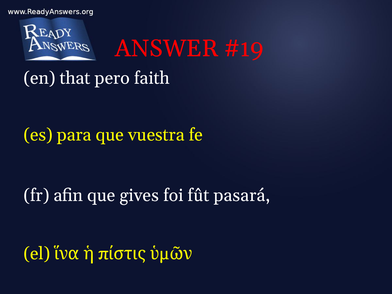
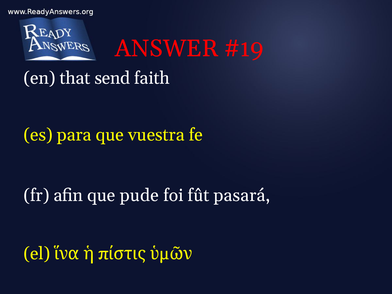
pero: pero -> send
gives: gives -> pude
